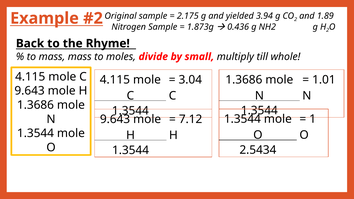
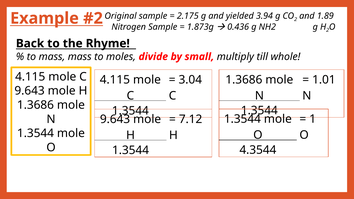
2.5434: 2.5434 -> 4.3544
